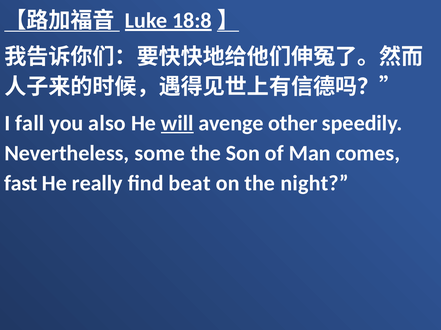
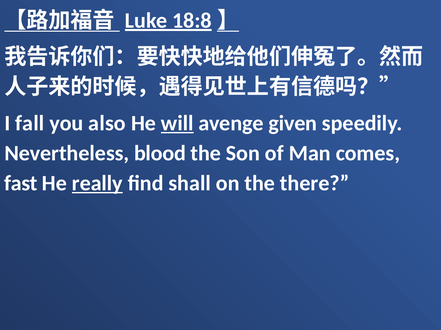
other: other -> given
some: some -> blood
really underline: none -> present
beat: beat -> shall
night: night -> there
